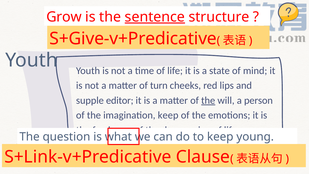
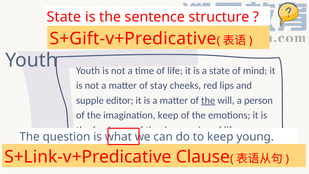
Grow at (64, 17): Grow -> State
sentence underline: present -> none
S+Give-v+Predicative: S+Give-v+Predicative -> S+Gift-v+Predicative
turn: turn -> stay
